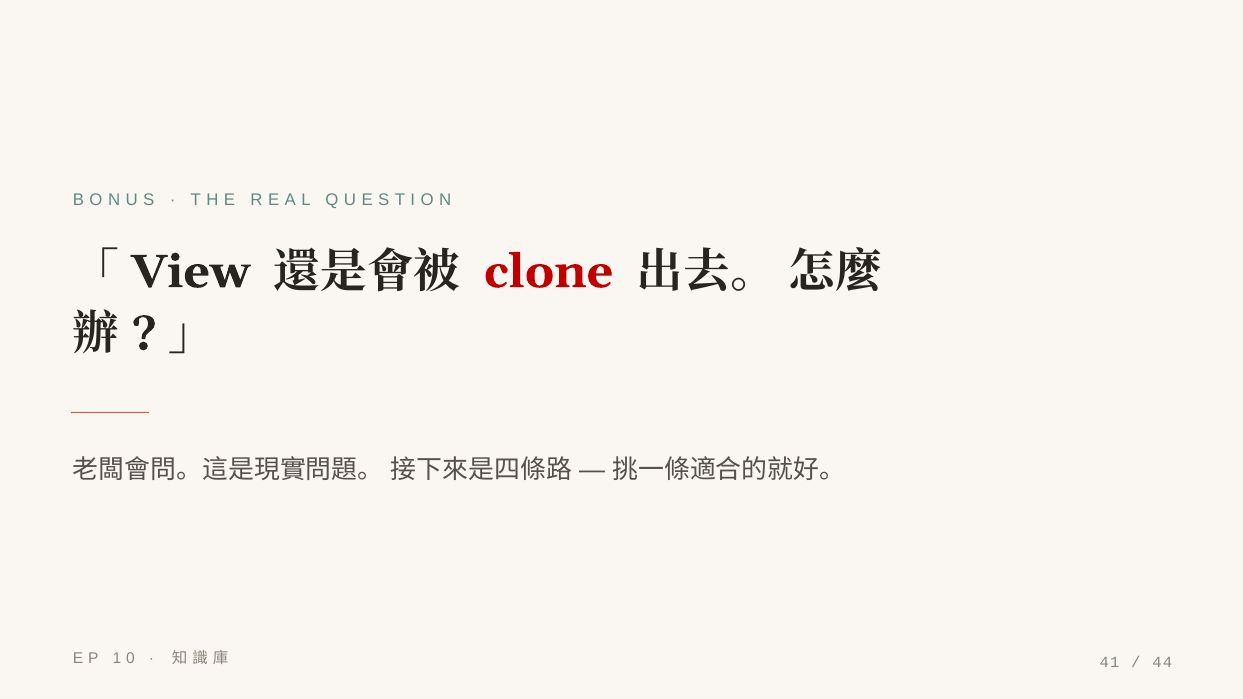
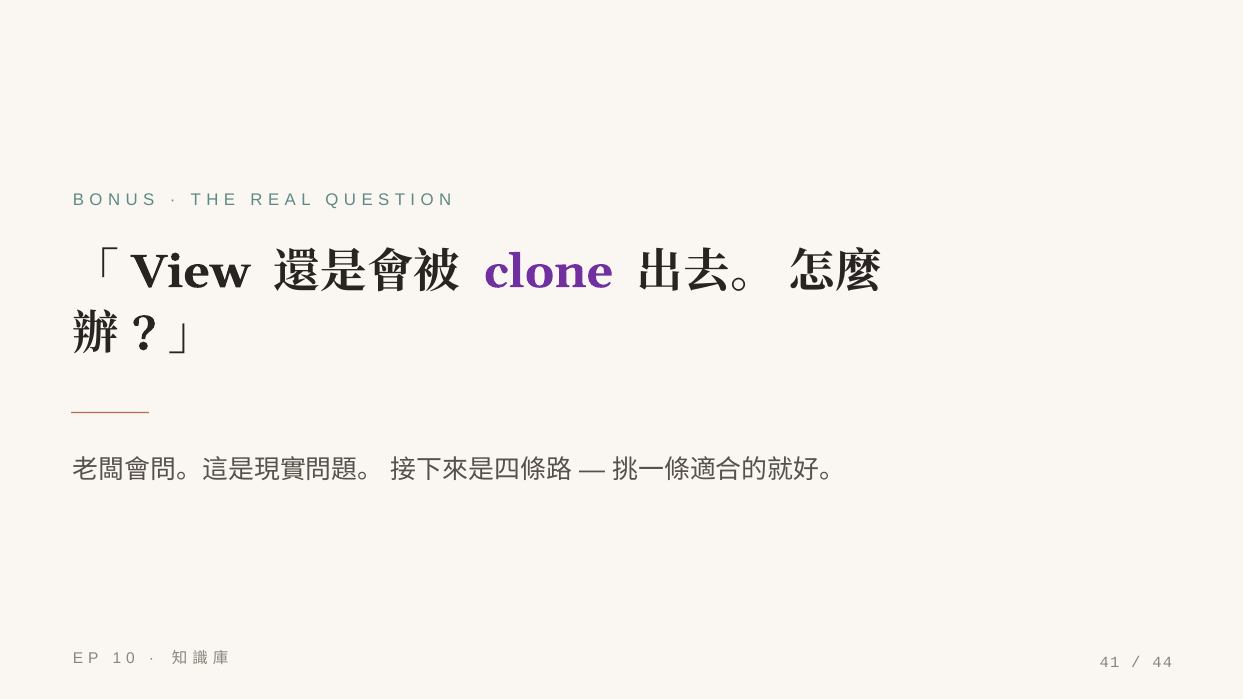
clone colour: red -> purple
